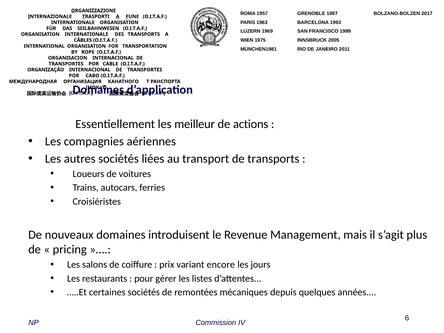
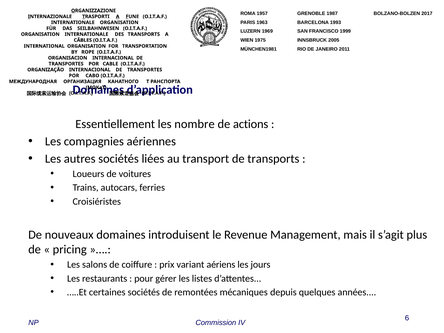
meilleur: meilleur -> nombre
encore: encore -> aériens
